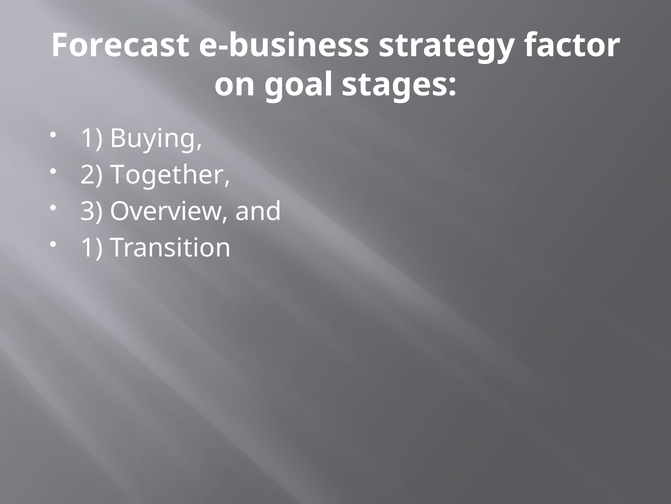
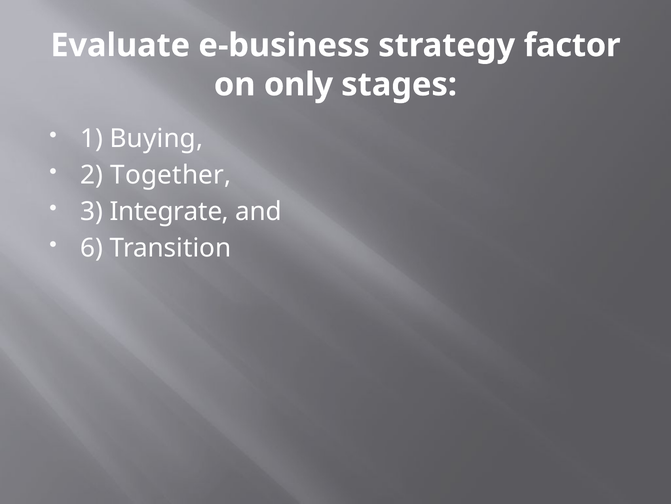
Forecast: Forecast -> Evaluate
goal: goal -> only
Overview: Overview -> Integrate
1 at (92, 248): 1 -> 6
